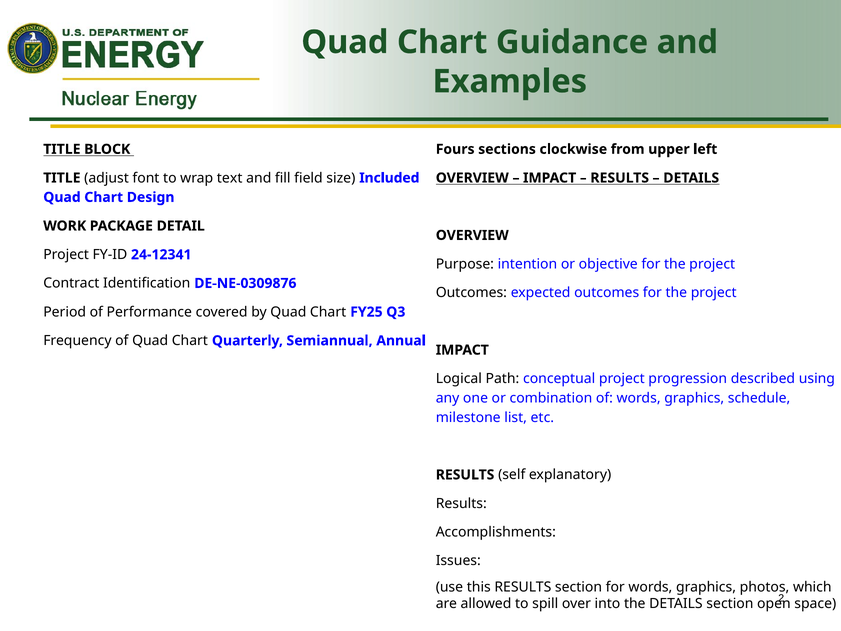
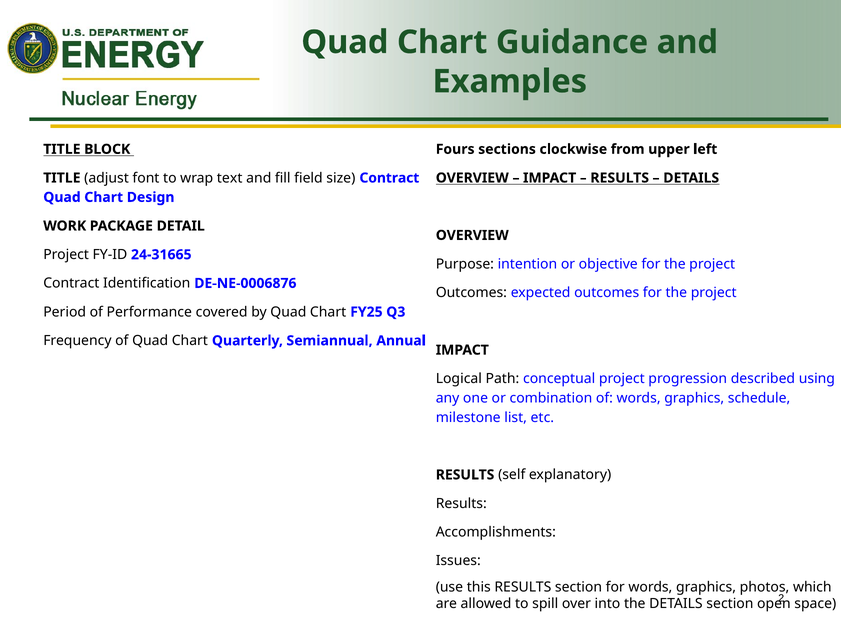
size Included: Included -> Contract
24-12341: 24-12341 -> 24-31665
DE-NE-0309876: DE-NE-0309876 -> DE-NE-0006876
